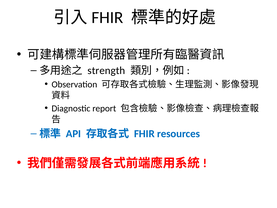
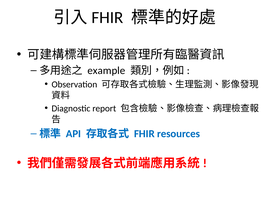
strength: strength -> example
